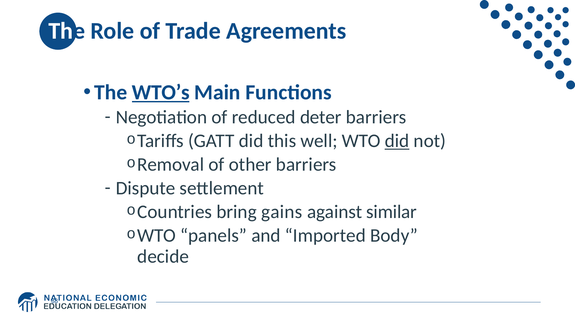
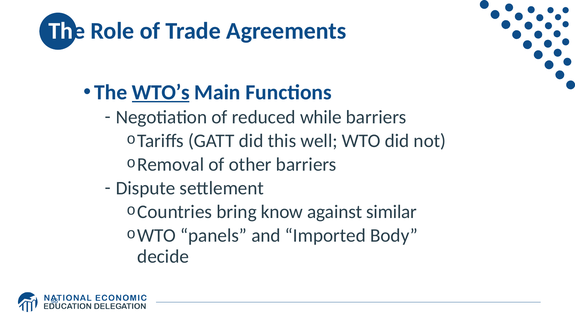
deter: deter -> while
did at (397, 141) underline: present -> none
gains: gains -> know
